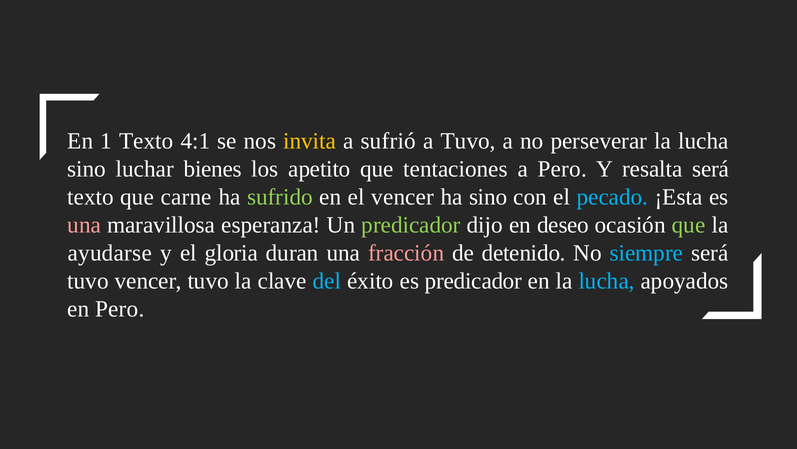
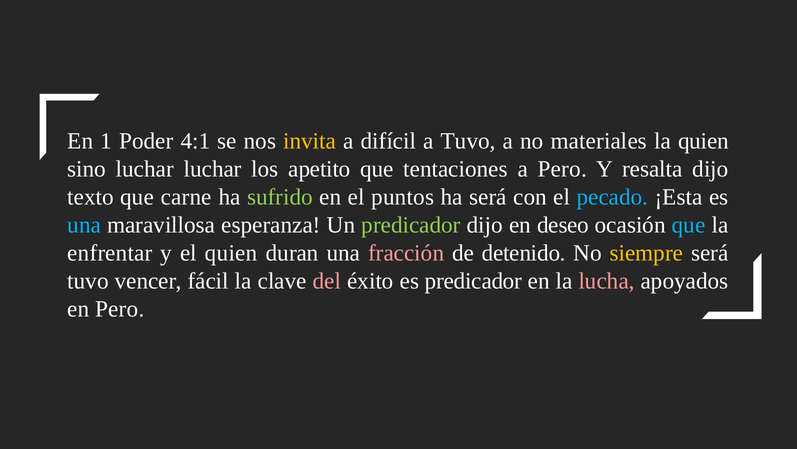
1 Texto: Texto -> Poder
sufrió: sufrió -> difícil
perseverar: perseverar -> materiales
lucha at (703, 141): lucha -> quien
luchar bienes: bienes -> luchar
resalta será: será -> dijo
el vencer: vencer -> puntos
ha sino: sino -> será
una at (84, 225) colour: pink -> light blue
que at (689, 225) colour: light green -> light blue
ayudarse: ayudarse -> enfrentar
el gloria: gloria -> quien
siempre colour: light blue -> yellow
vencer tuvo: tuvo -> fácil
del colour: light blue -> pink
lucha at (607, 281) colour: light blue -> pink
